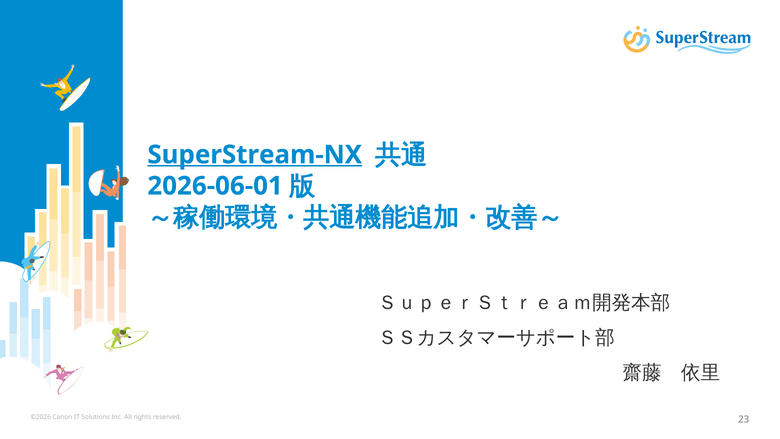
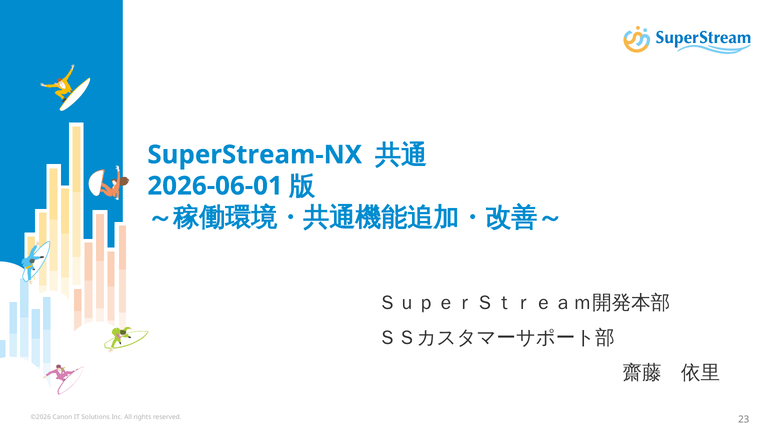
SuperStream-NX underline: present -> none
